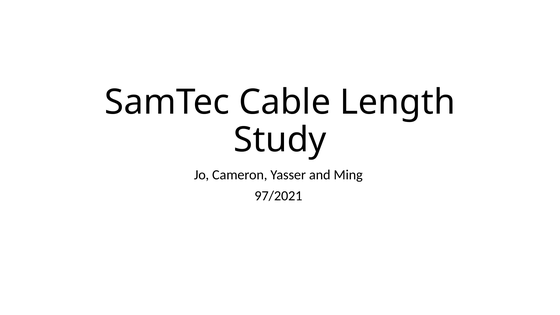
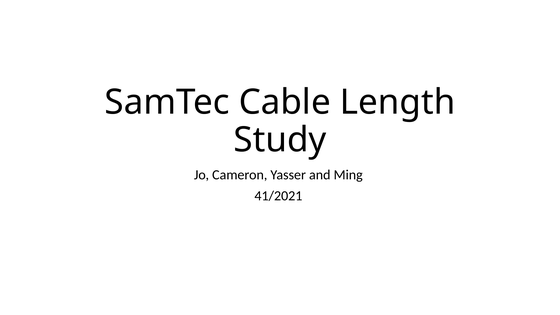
97/2021: 97/2021 -> 41/2021
